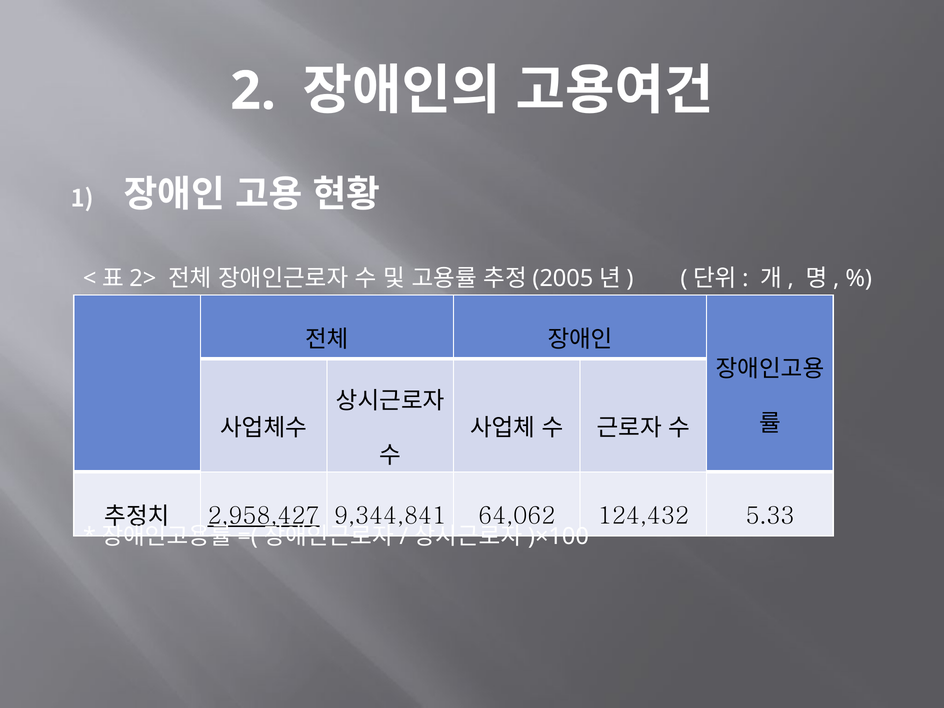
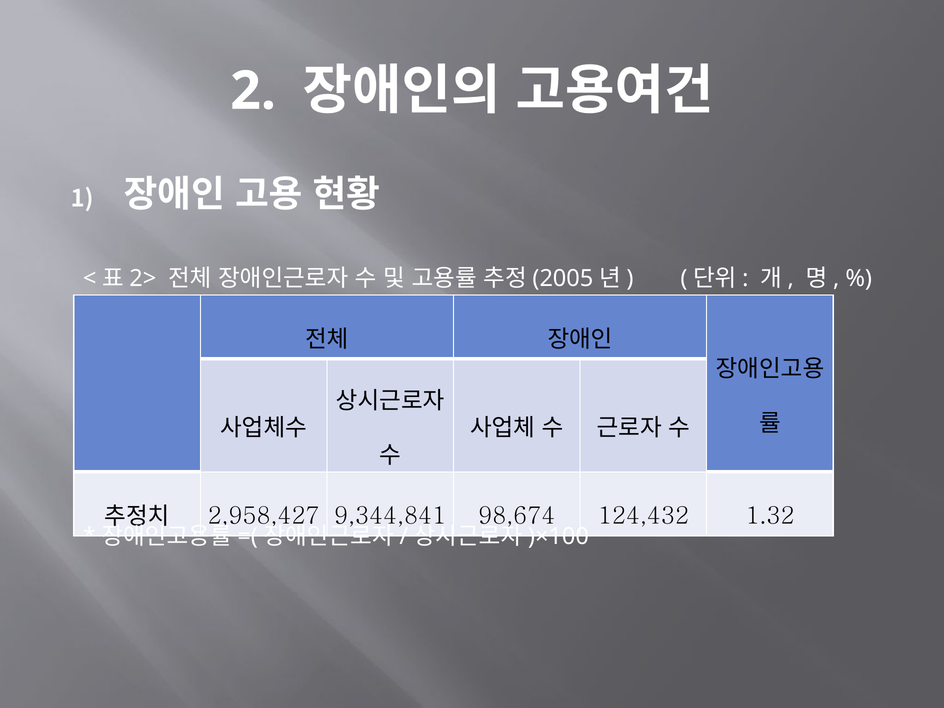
2,958,427 underline: present -> none
64,062: 64,062 -> 98,674
5.33: 5.33 -> 1.32
